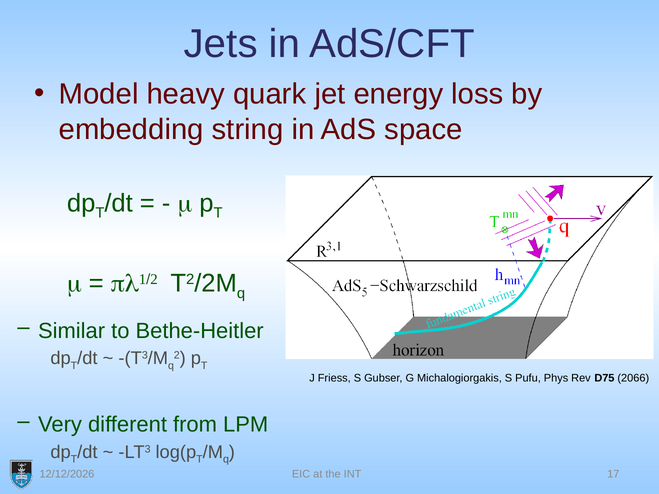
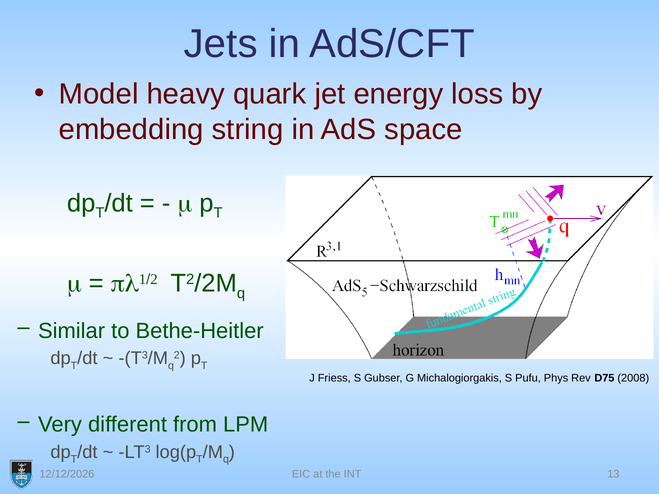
2066: 2066 -> 2008
17: 17 -> 13
